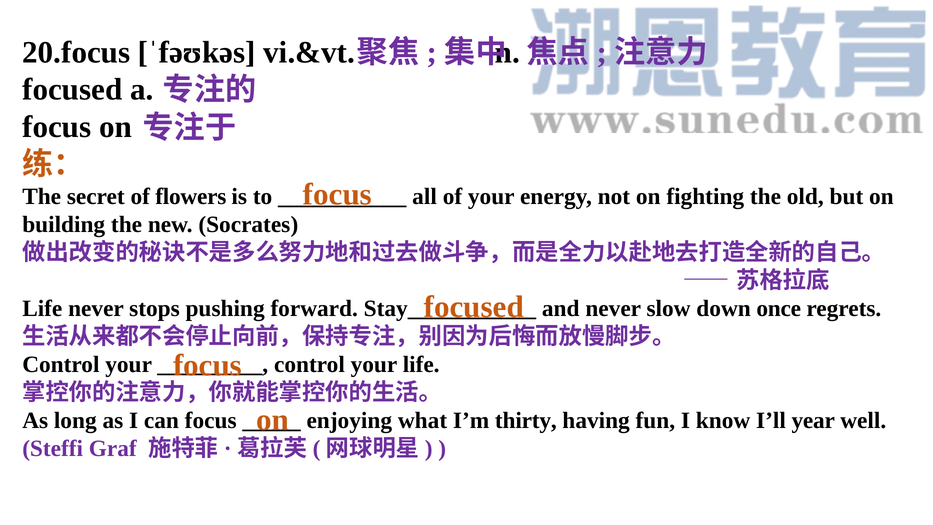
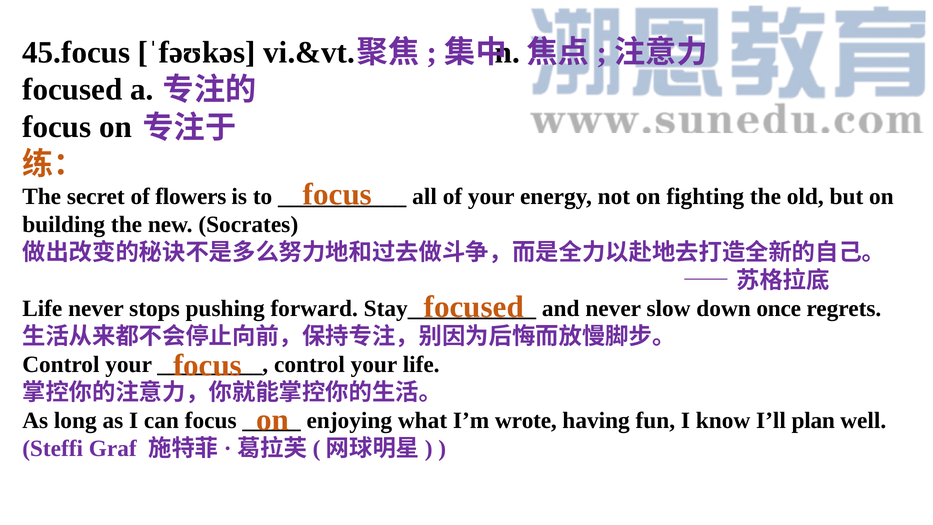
20.focus: 20.focus -> 45.focus
thirty: thirty -> wrote
year: year -> plan
